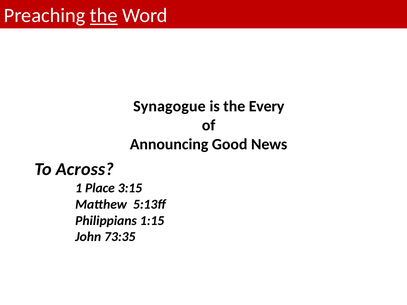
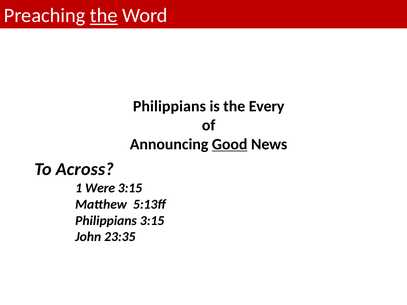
Synagogue at (169, 106): Synagogue -> Philippians
Good underline: none -> present
Place: Place -> Were
Philippians 1:15: 1:15 -> 3:15
73:35: 73:35 -> 23:35
